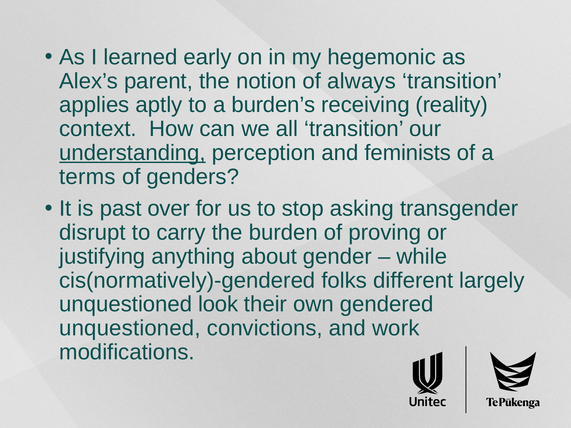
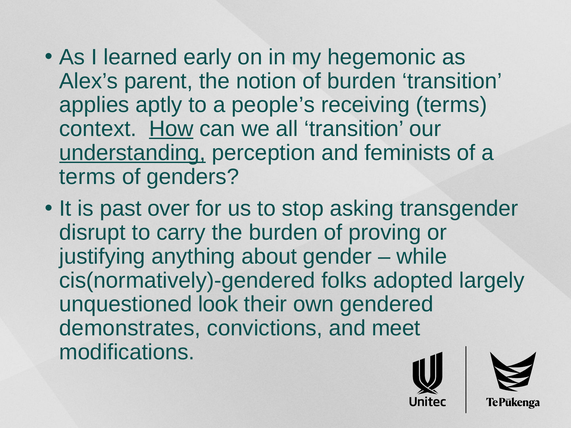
of always: always -> burden
burden’s: burden’s -> people’s
receiving reality: reality -> terms
How underline: none -> present
different: different -> adopted
unquestioned at (130, 328): unquestioned -> demonstrates
work: work -> meet
